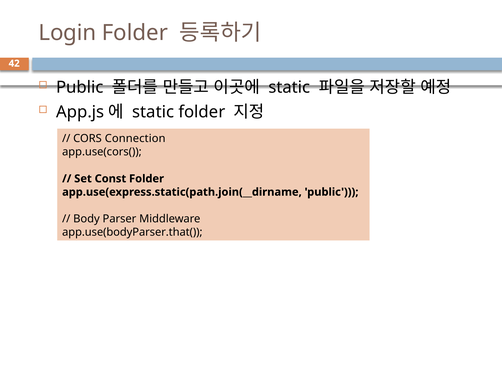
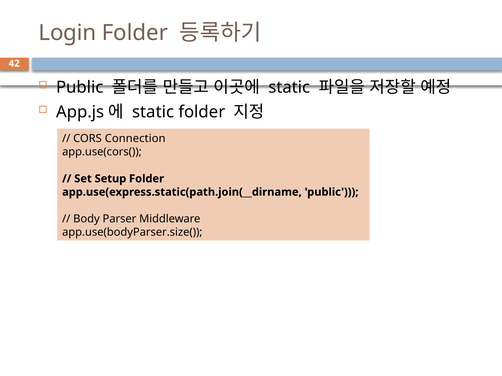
Const: Const -> Setup
app.use(bodyParser.that(: app.use(bodyParser.that( -> app.use(bodyParser.size(
